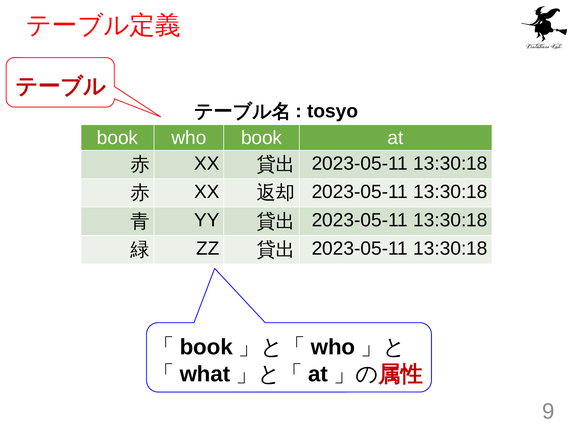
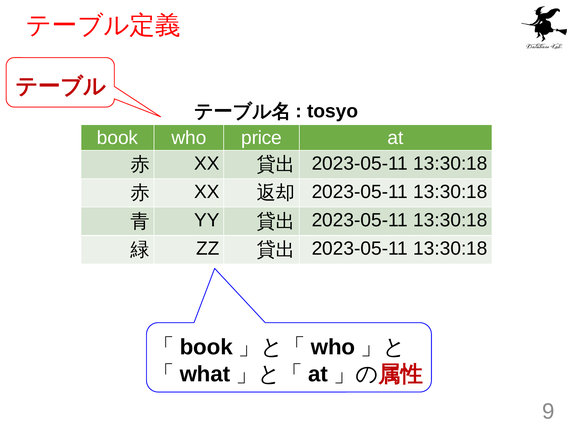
who book: book -> price
